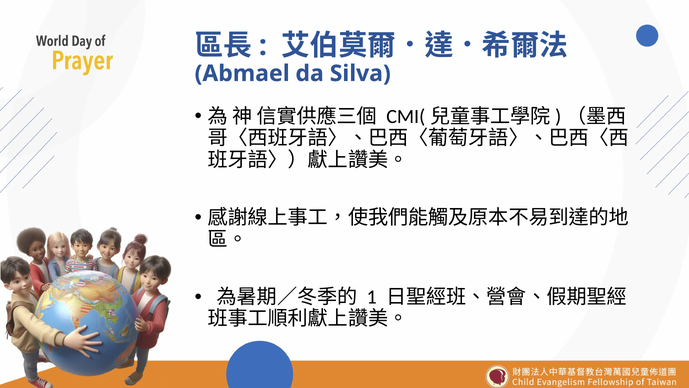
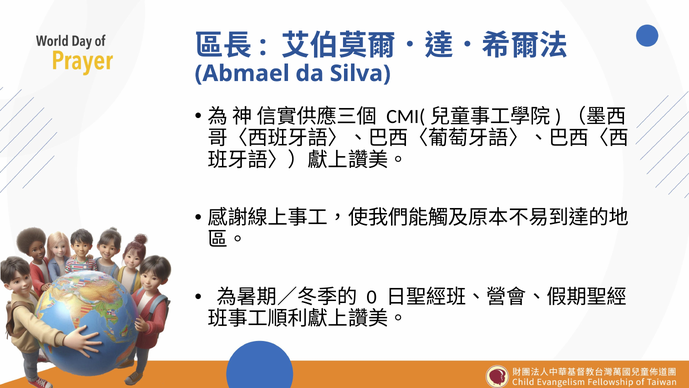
1: 1 -> 0
